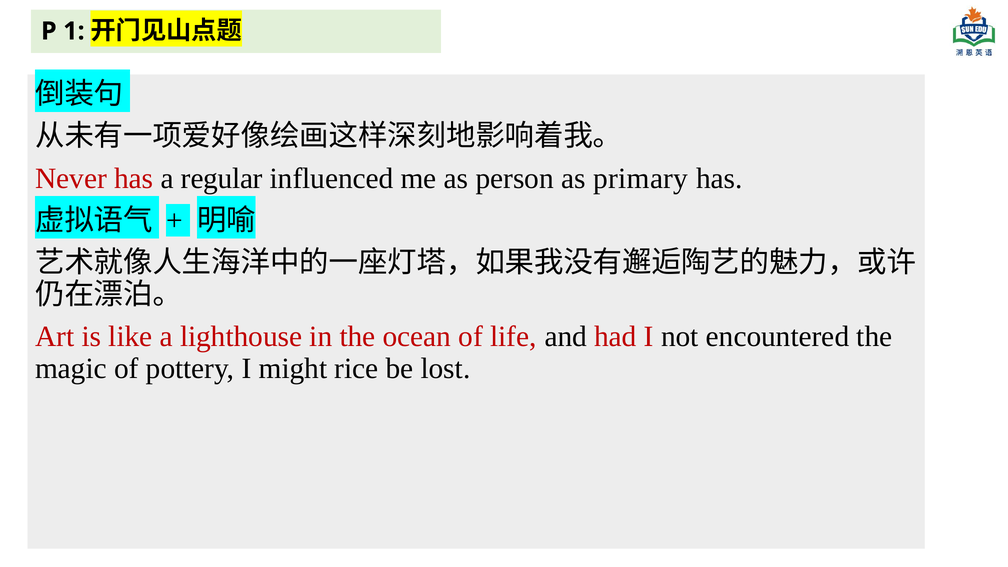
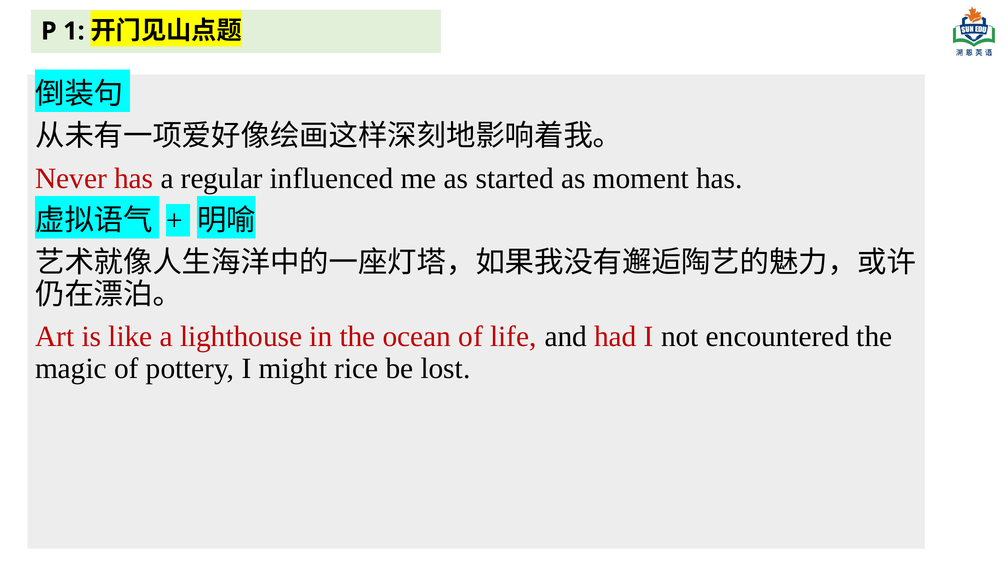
person: person -> started
primary: primary -> moment
